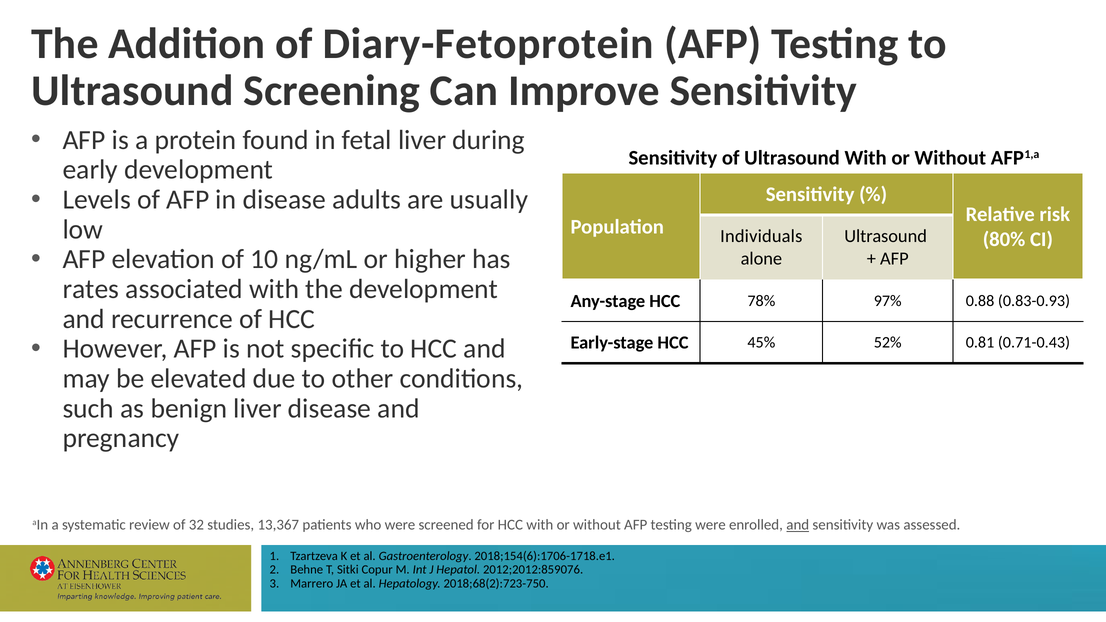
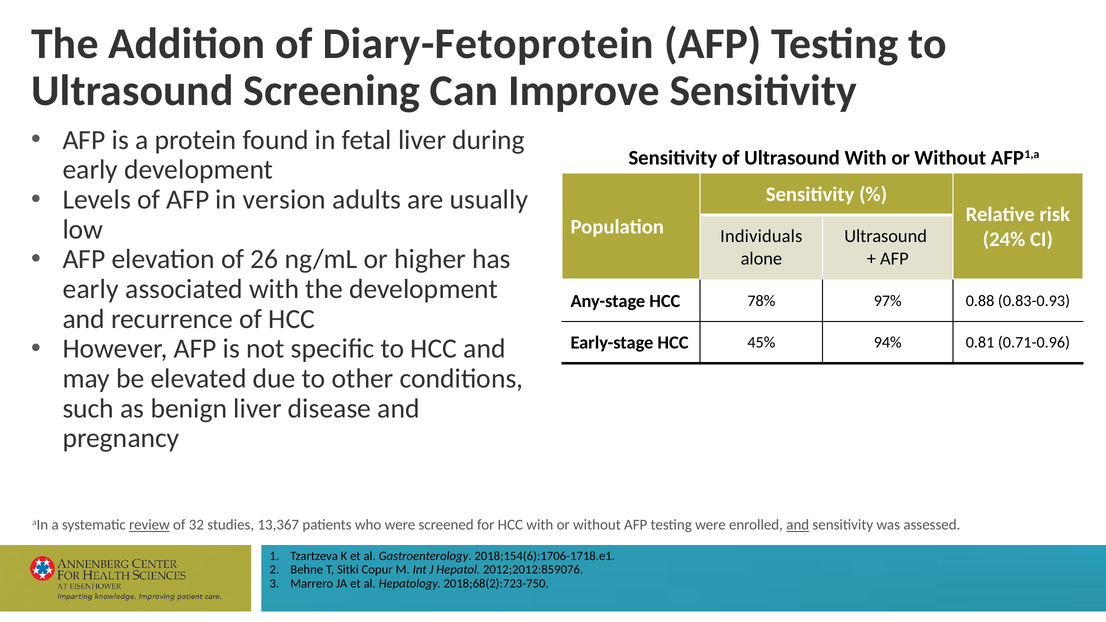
in disease: disease -> version
80%: 80% -> 24%
10: 10 -> 26
rates at (91, 289): rates -> early
52%: 52% -> 94%
0.71-0.43: 0.71-0.43 -> 0.71-0.96
review underline: none -> present
